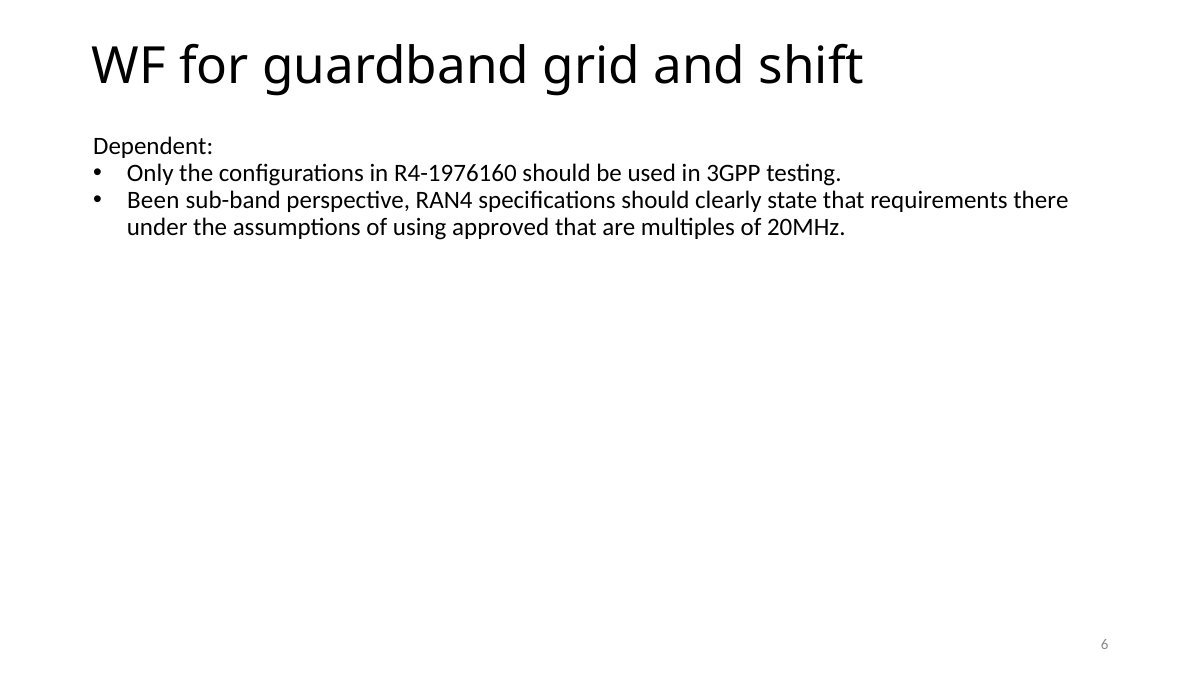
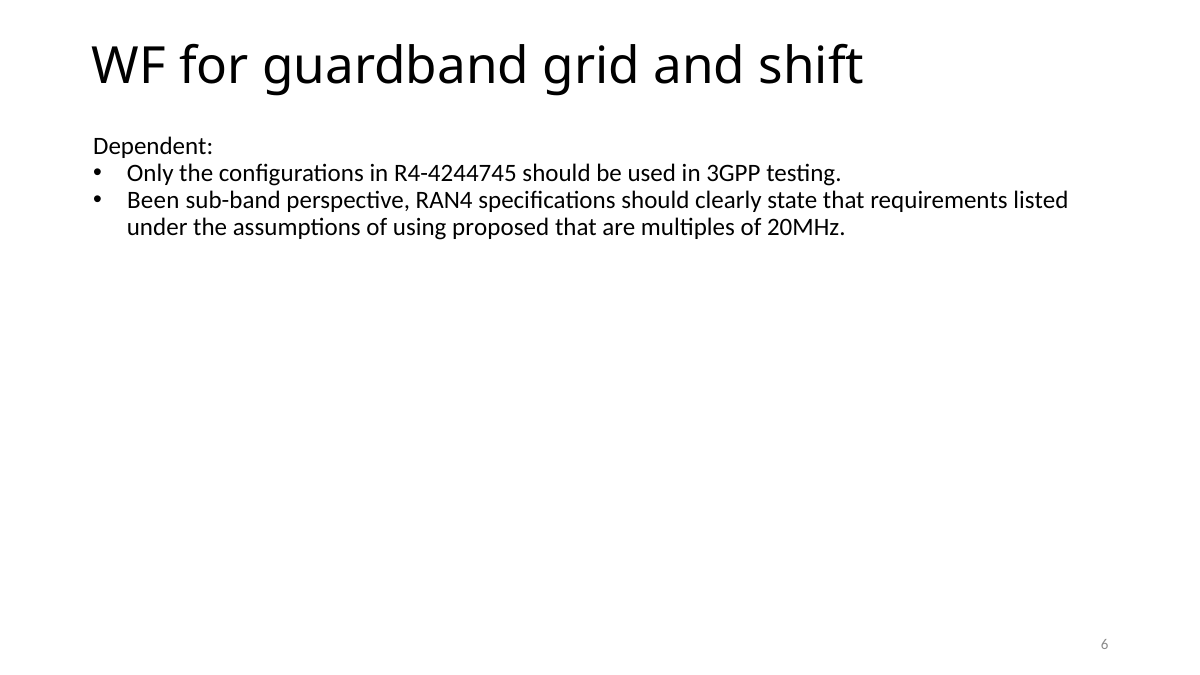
R4-1976160: R4-1976160 -> R4-4244745
there: there -> listed
approved: approved -> proposed
